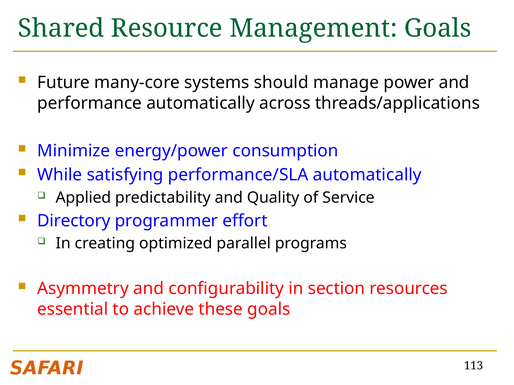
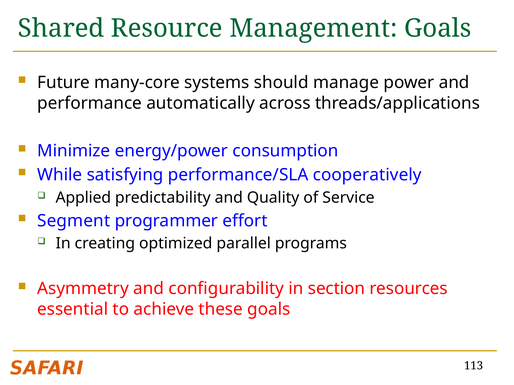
performance/SLA automatically: automatically -> cooperatively
Directory: Directory -> Segment
